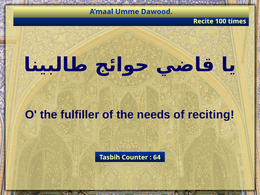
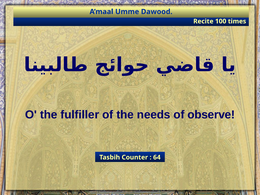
reciting: reciting -> observe
